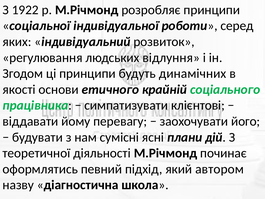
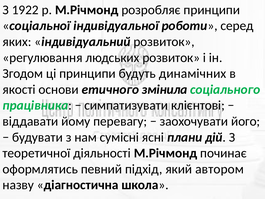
людських відлуння: відлуння -> розвиток
крайній: крайній -> змінила
